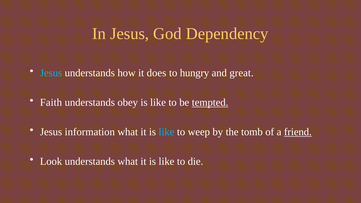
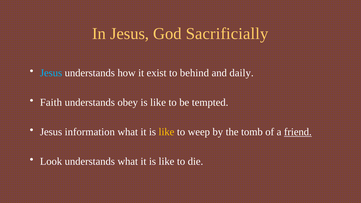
Dependency: Dependency -> Sacrificially
does: does -> exist
hungry: hungry -> behind
great: great -> daily
tempted underline: present -> none
like at (166, 132) colour: light blue -> yellow
